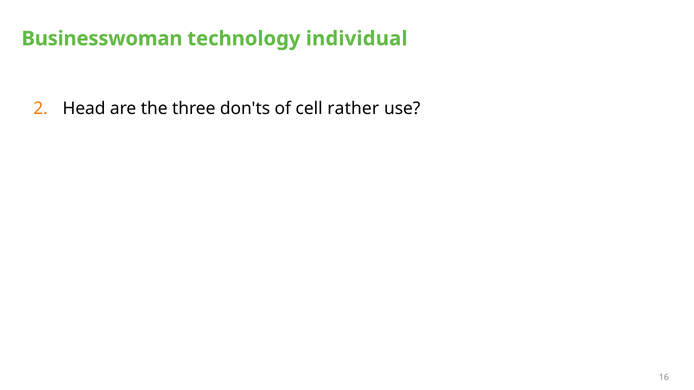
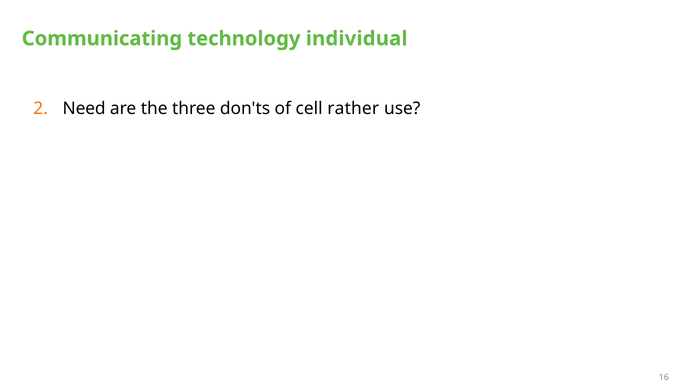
Businesswoman: Businesswoman -> Communicating
Head: Head -> Need
